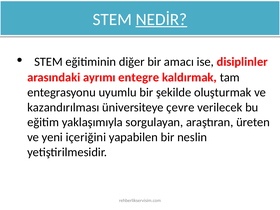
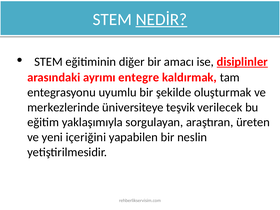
disiplinler underline: none -> present
kazandırılması: kazandırılması -> merkezlerinde
çevre: çevre -> teşvik
